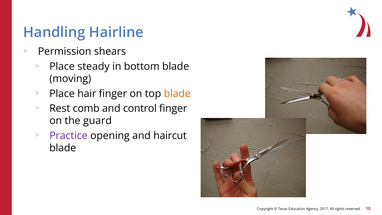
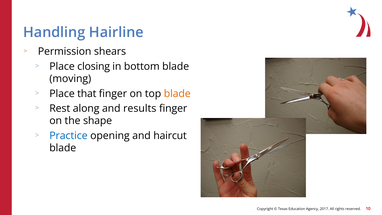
steady: steady -> closing
hair: hair -> that
comb: comb -> along
control: control -> results
guard: guard -> shape
Practice colour: purple -> blue
